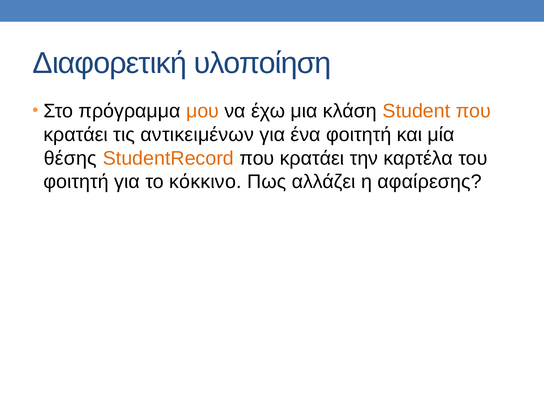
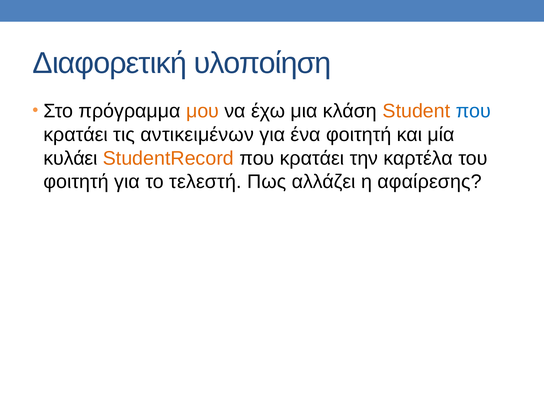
που at (473, 111) colour: orange -> blue
θέσης: θέσης -> κυλάει
κόκκινο: κόκκινο -> τελεστή
